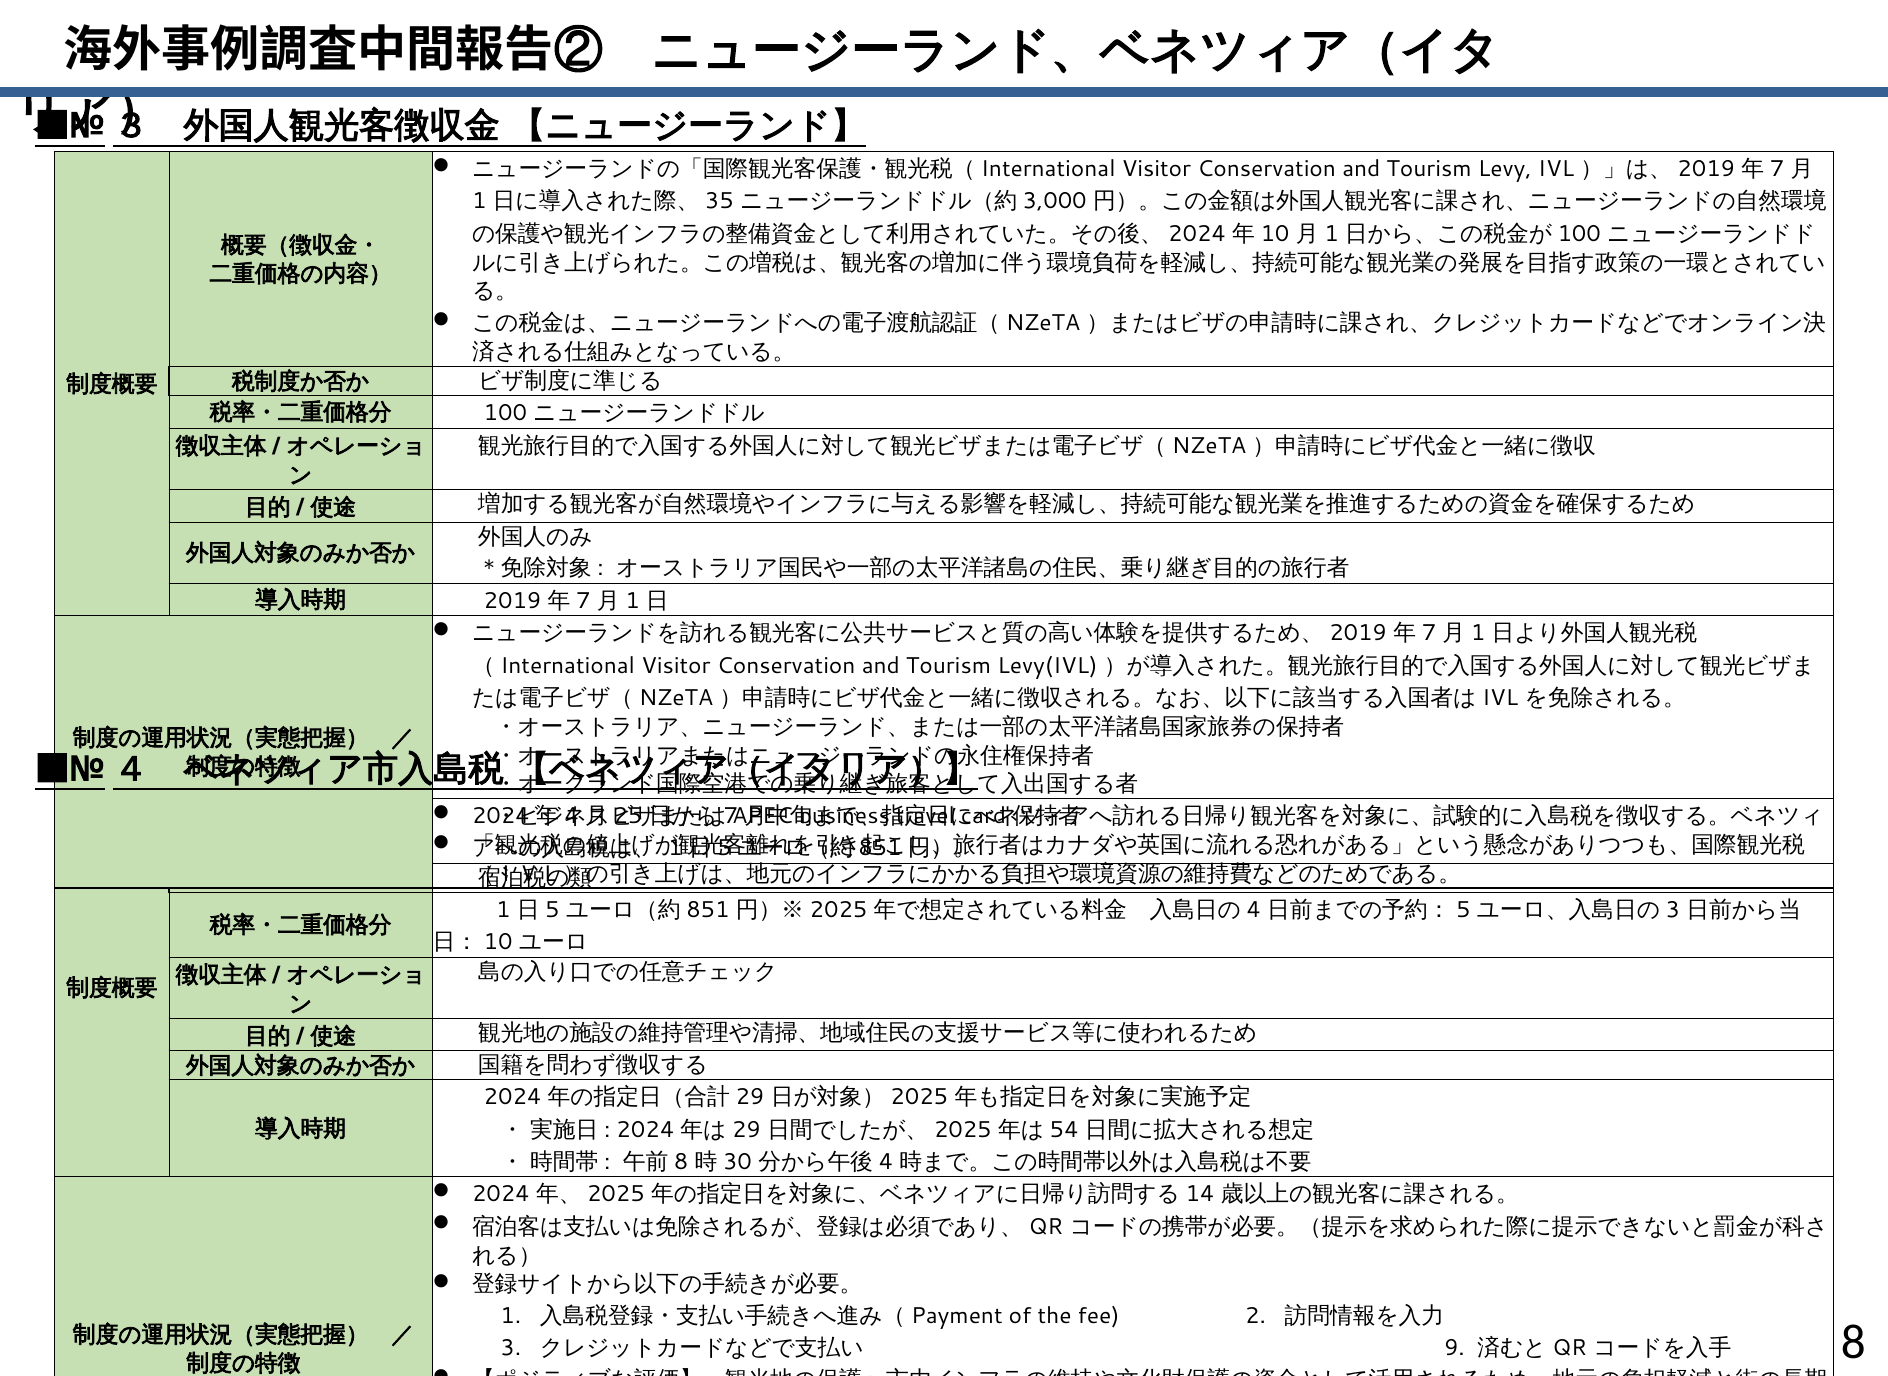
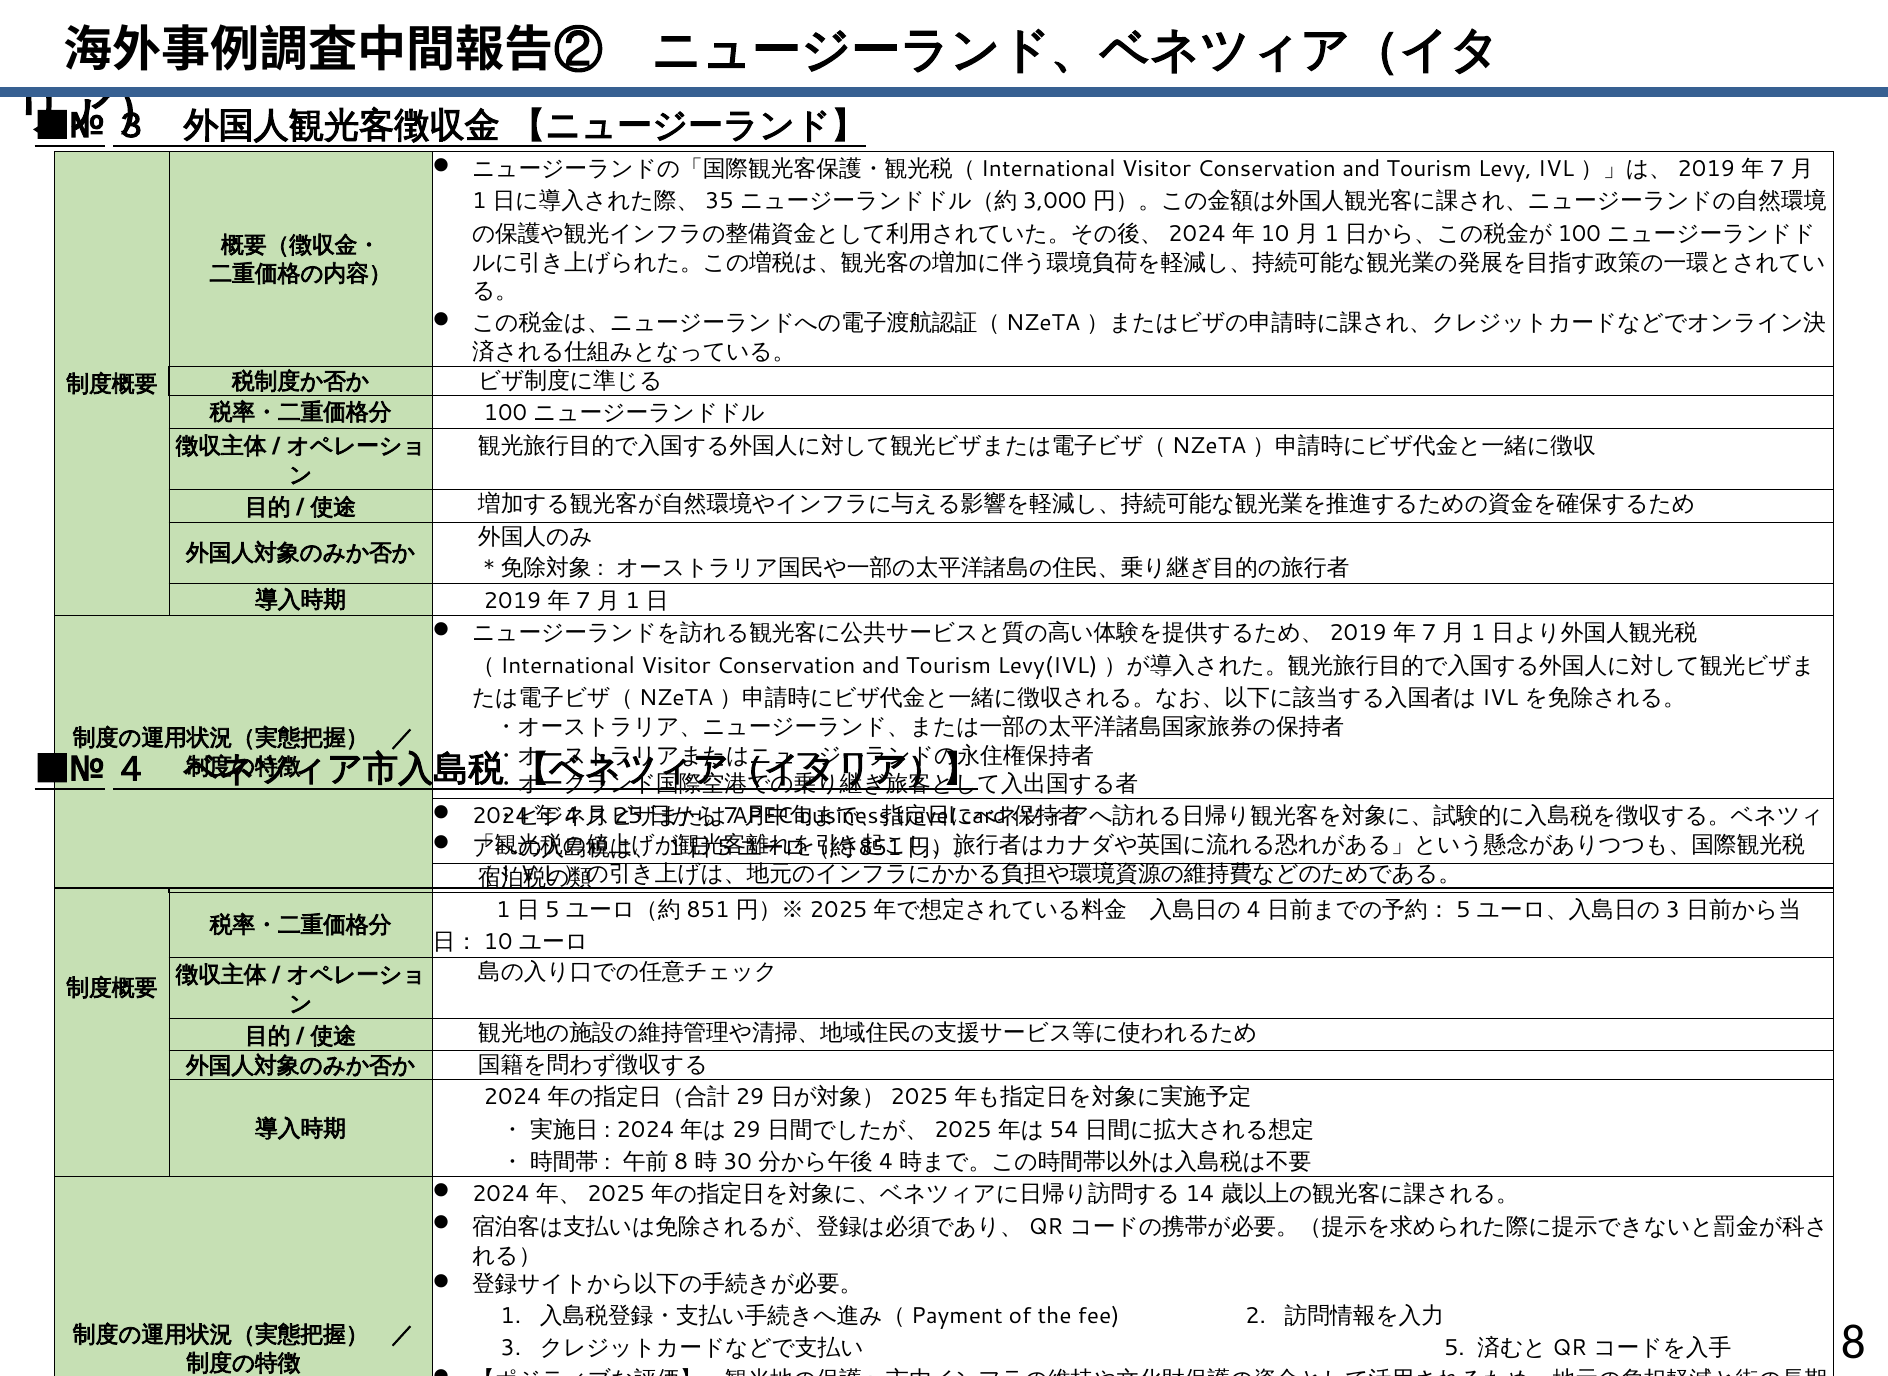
9: 9 -> 5
